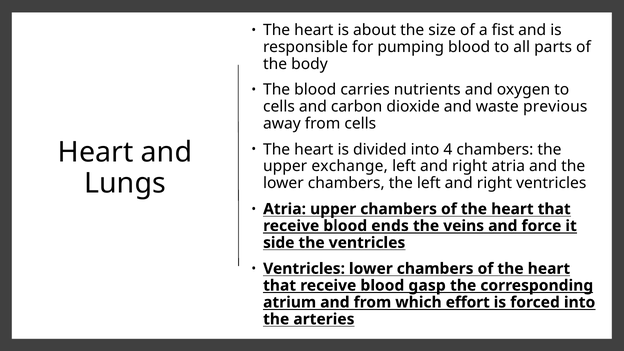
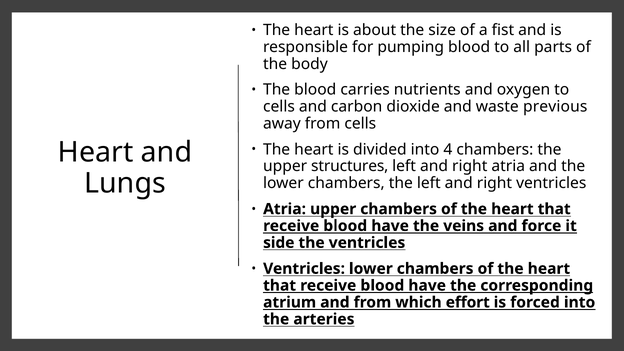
exchange: exchange -> structures
ends at (390, 226): ends -> have
gasp at (427, 286): gasp -> have
